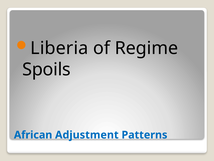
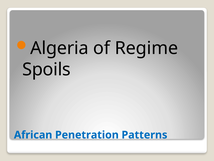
Liberia: Liberia -> Algeria
Adjustment: Adjustment -> Penetration
